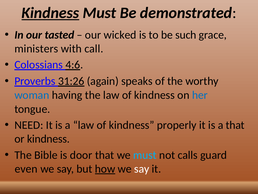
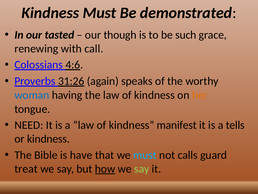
Kindness at (50, 13) underline: present -> none
wicked: wicked -> though
ministers: ministers -> renewing
her colour: blue -> orange
properly: properly -> manifest
a that: that -> tells
door: door -> have
even: even -> treat
say at (142, 168) colour: white -> light green
